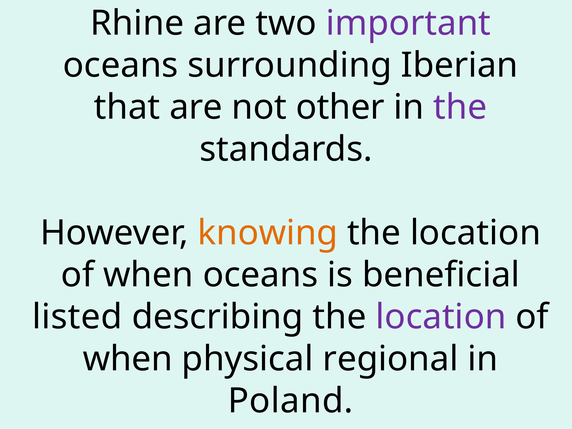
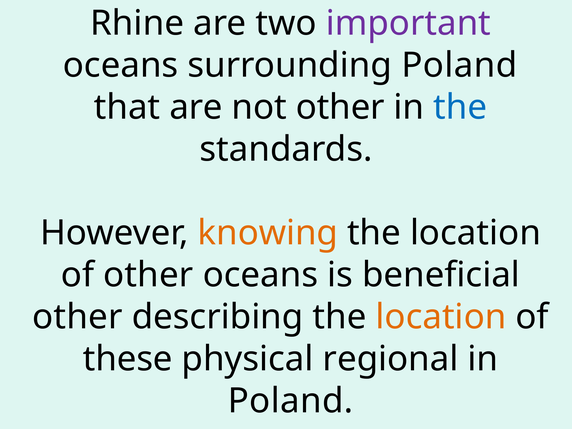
surrounding Iberian: Iberian -> Poland
the at (460, 107) colour: purple -> blue
when at (148, 275): when -> other
listed at (77, 317): listed -> other
location at (441, 317) colour: purple -> orange
when at (128, 359): when -> these
